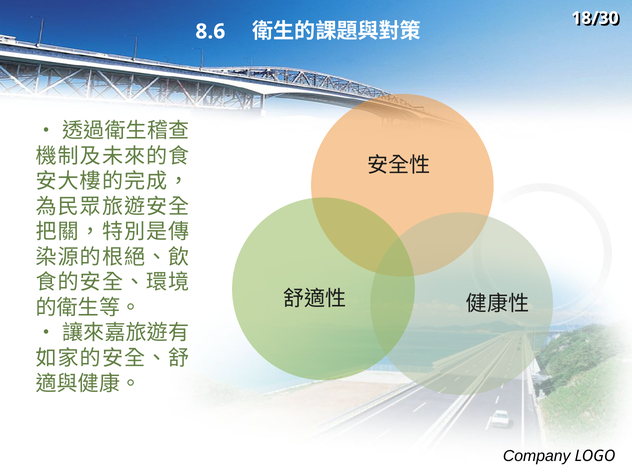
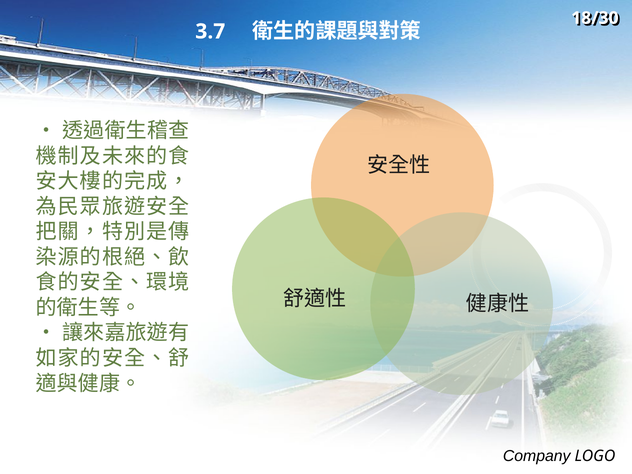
8.6: 8.6 -> 3.7
